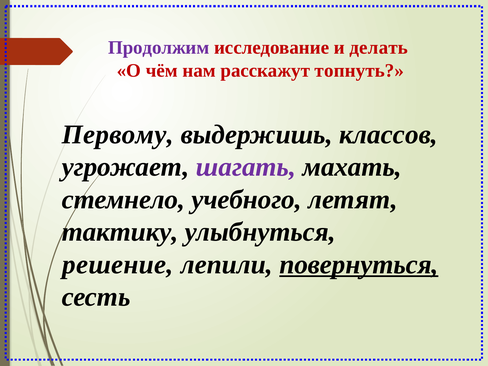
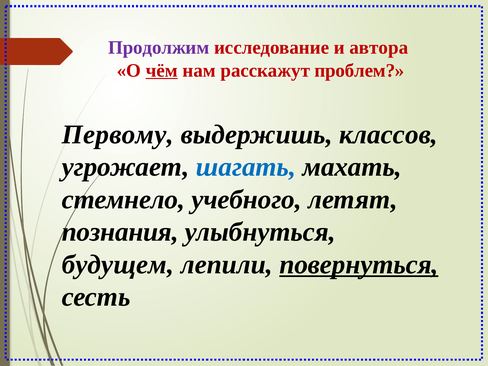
делать: делать -> автора
чём underline: none -> present
топнуть: топнуть -> проблем
шагать colour: purple -> blue
тактику: тактику -> познания
решение: решение -> будущем
